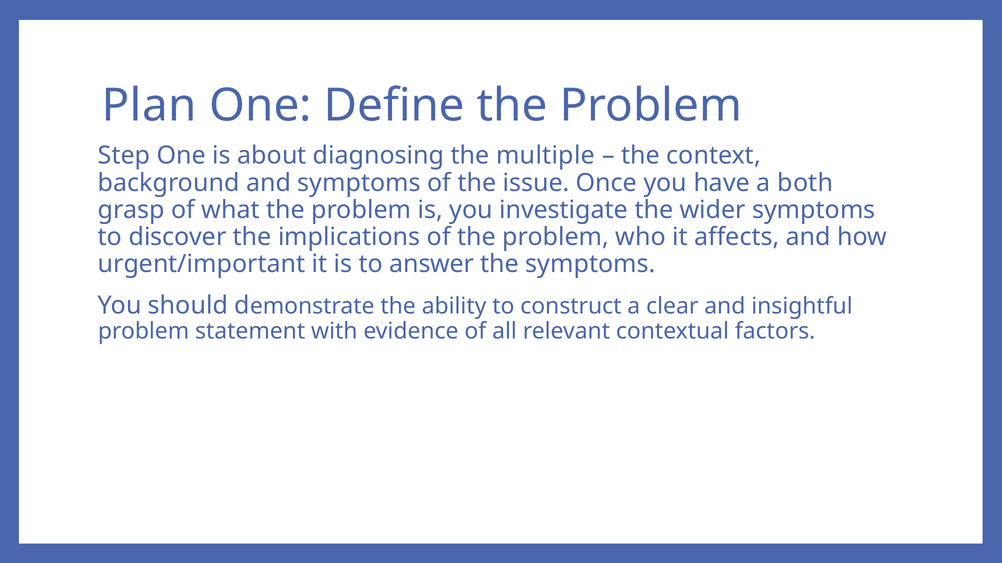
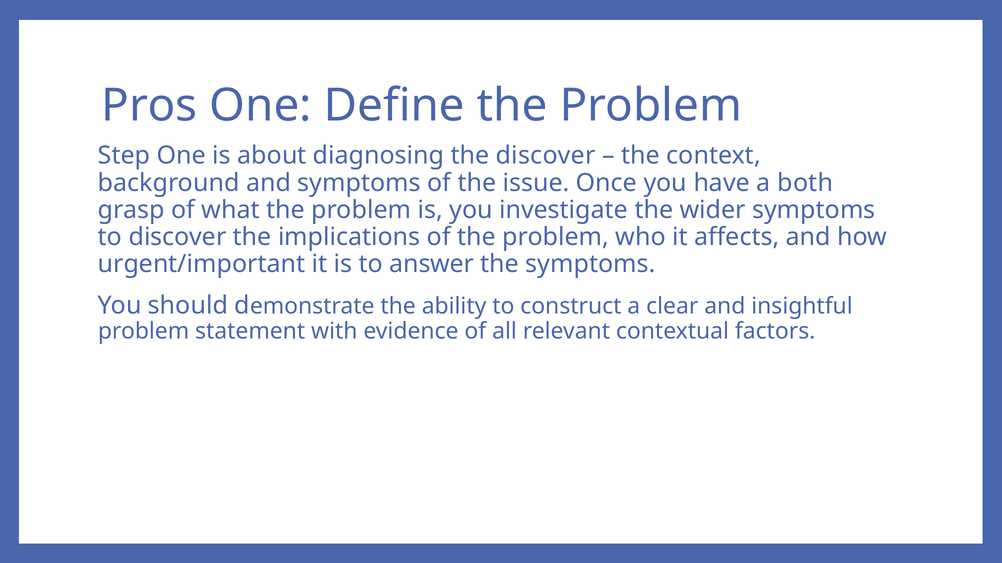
Plan: Plan -> Pros
the multiple: multiple -> discover
